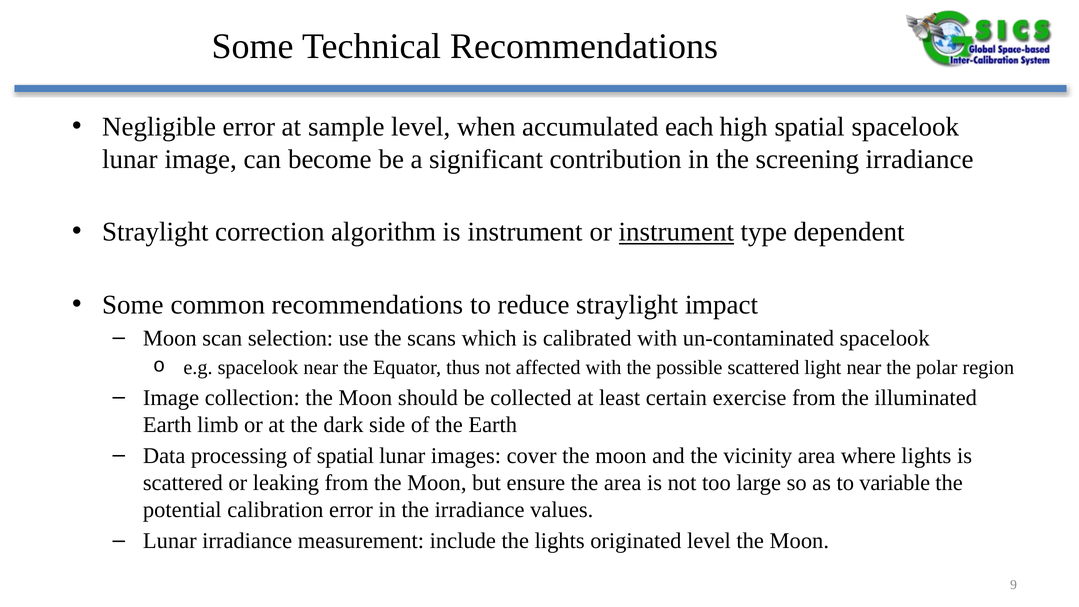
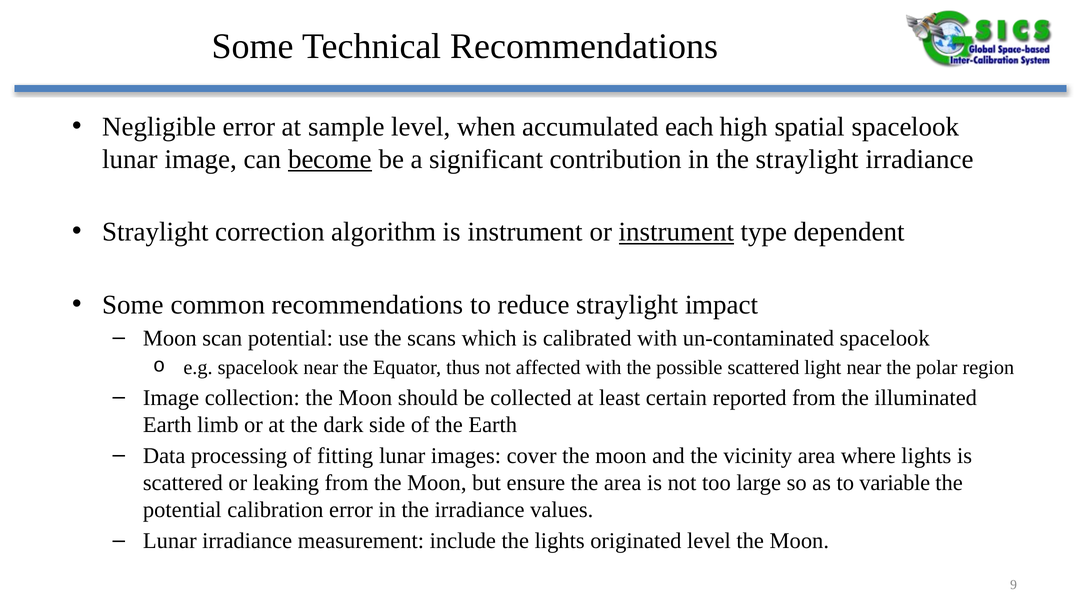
become underline: none -> present
the screening: screening -> straylight
scan selection: selection -> potential
exercise: exercise -> reported
of spatial: spatial -> fitting
